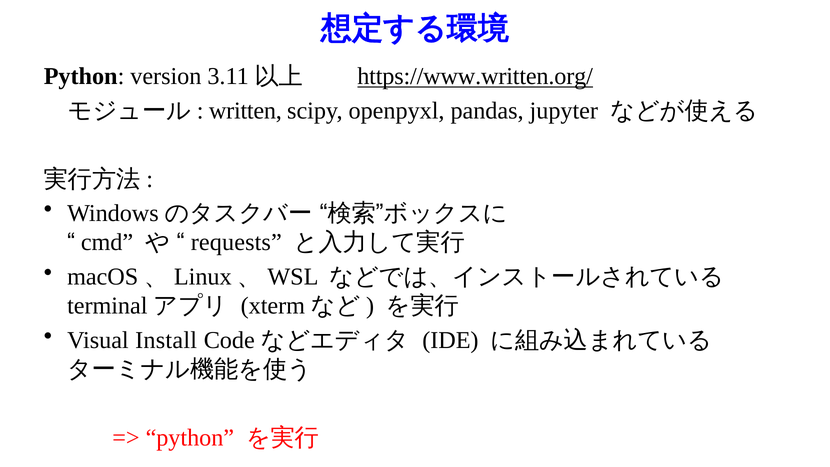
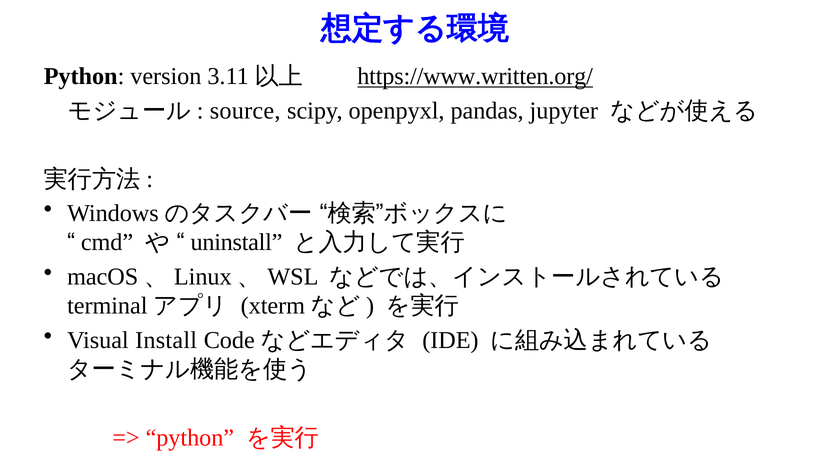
written: written -> source
requests: requests -> uninstall
